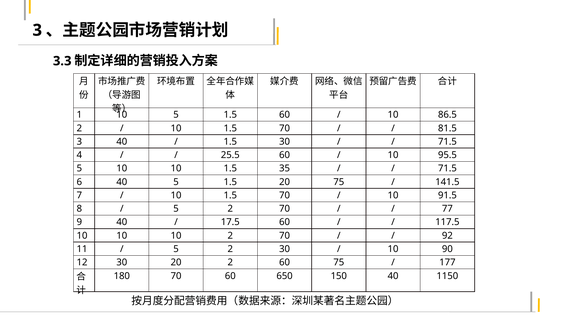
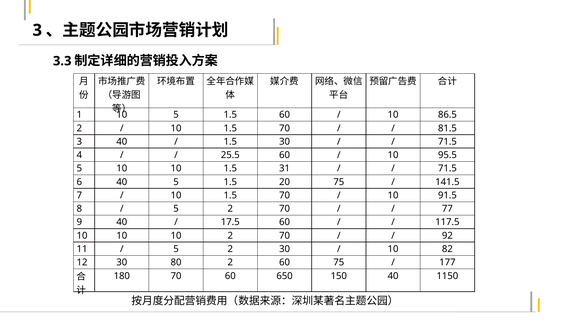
35: 35 -> 31
90: 90 -> 82
30 20: 20 -> 80
